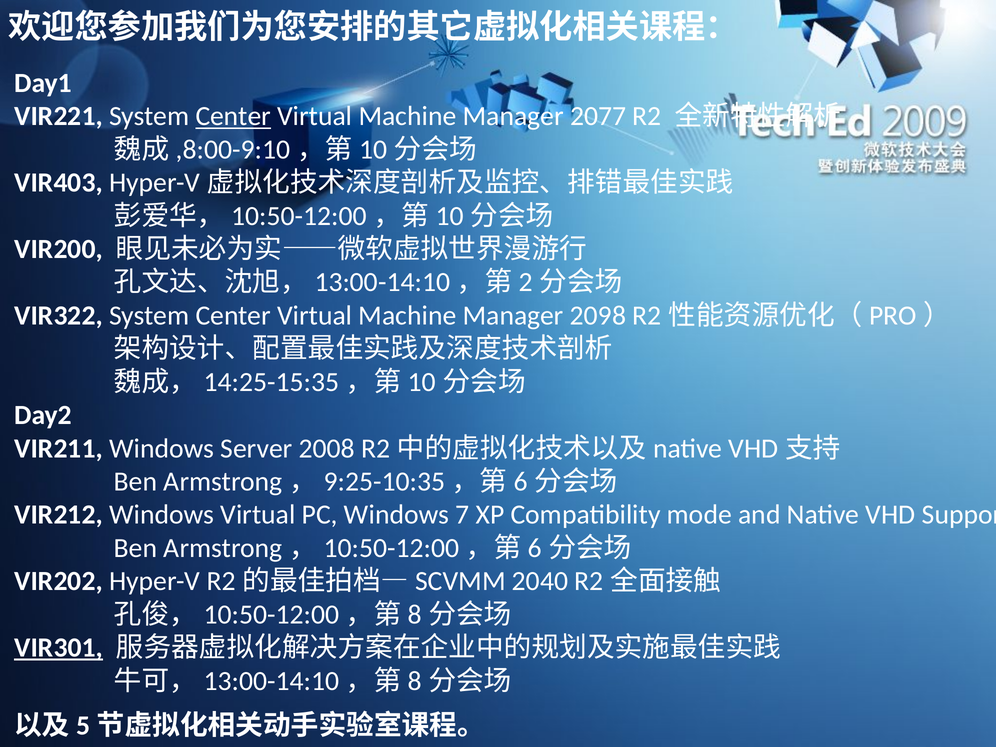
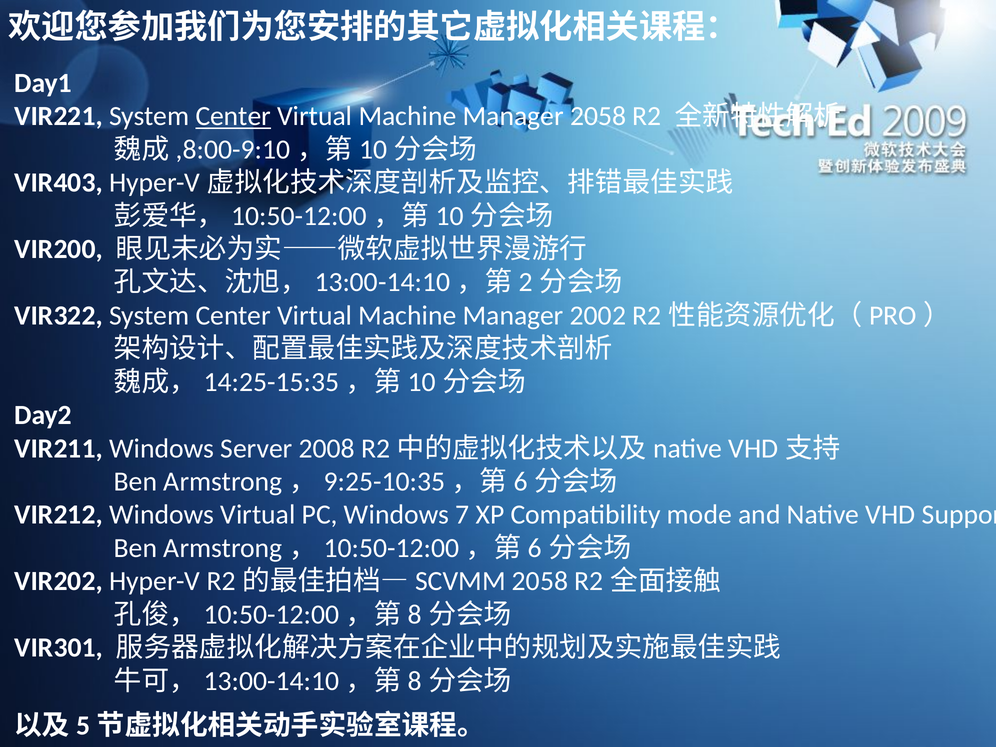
Manager 2077: 2077 -> 2058
2098: 2098 -> 2002
2040 at (540, 581): 2040 -> 2058
VIR301 underline: present -> none
